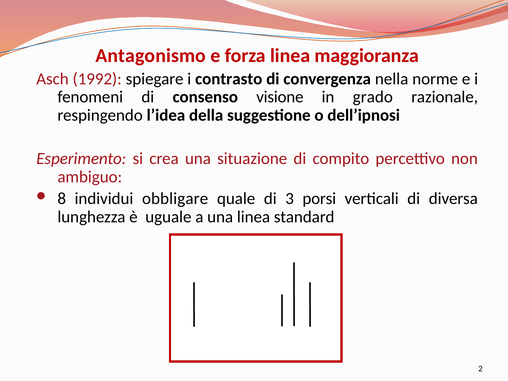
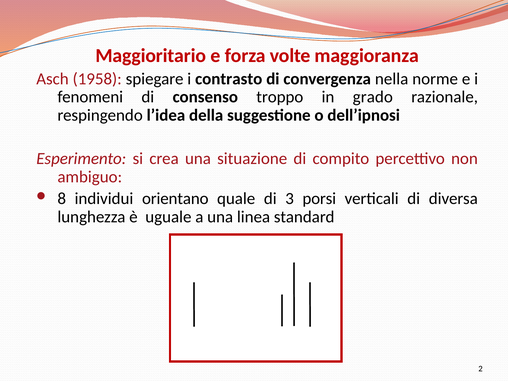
Antagonismo: Antagonismo -> Maggioritario
forza linea: linea -> volte
1992: 1992 -> 1958
visione: visione -> troppo
obbligare: obbligare -> orientano
